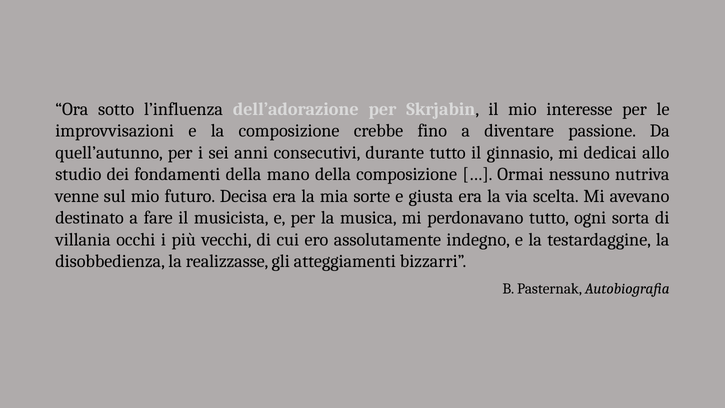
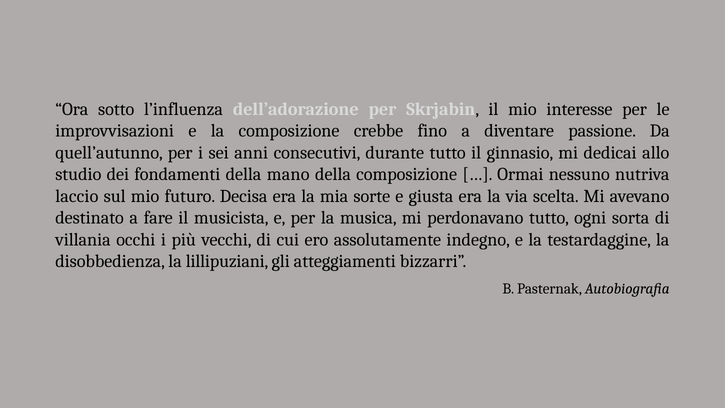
venne: venne -> laccio
realizzasse: realizzasse -> lillipuziani
